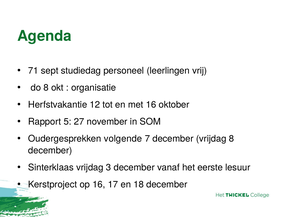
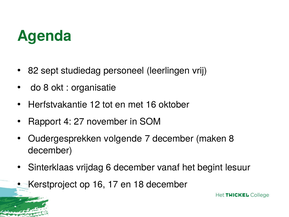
71: 71 -> 82
5: 5 -> 4
december vrijdag: vrijdag -> maken
3: 3 -> 6
eerste: eerste -> begint
